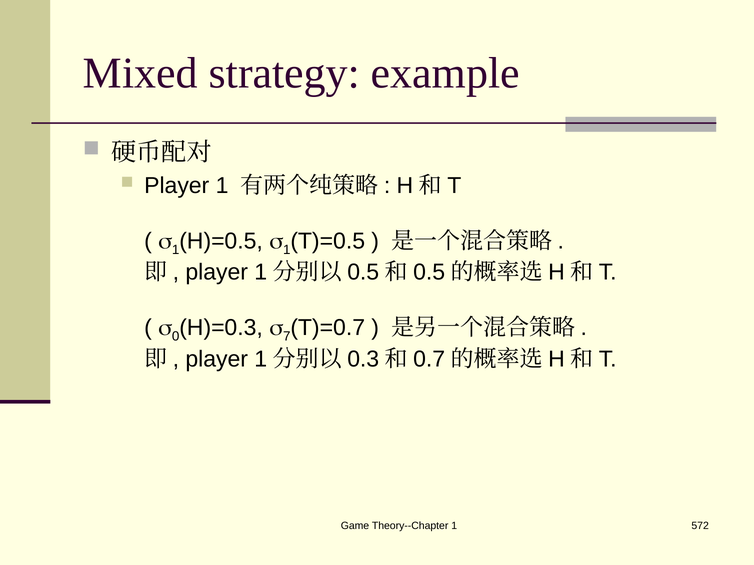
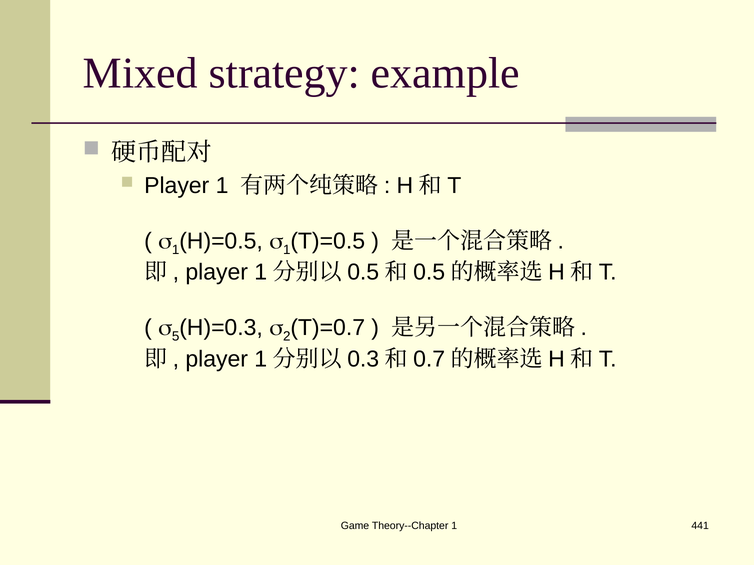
0: 0 -> 5
7: 7 -> 2
572: 572 -> 441
